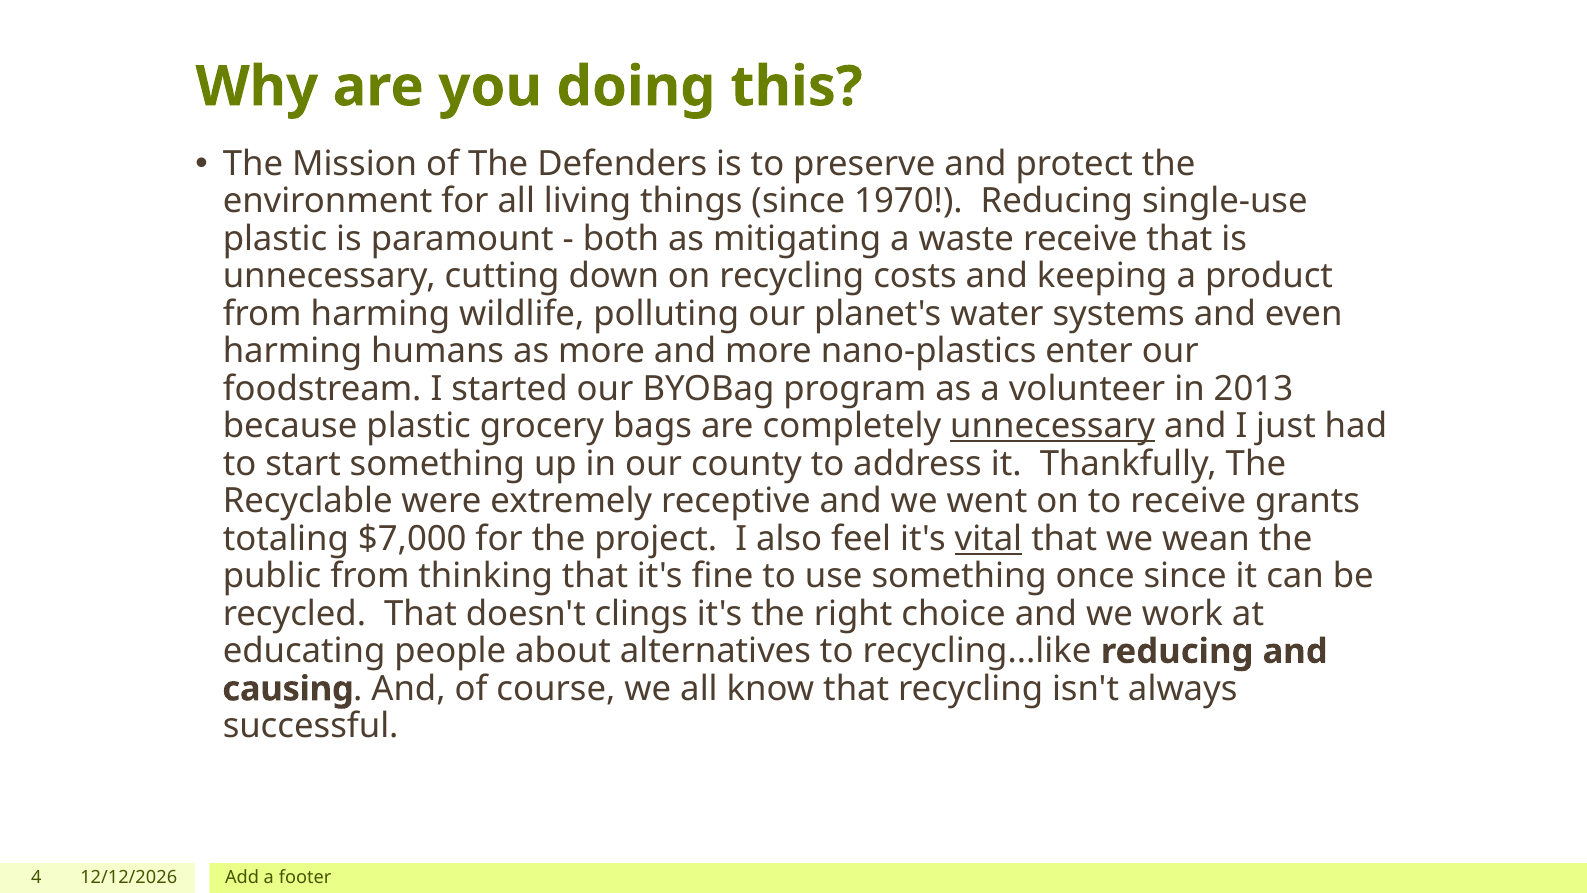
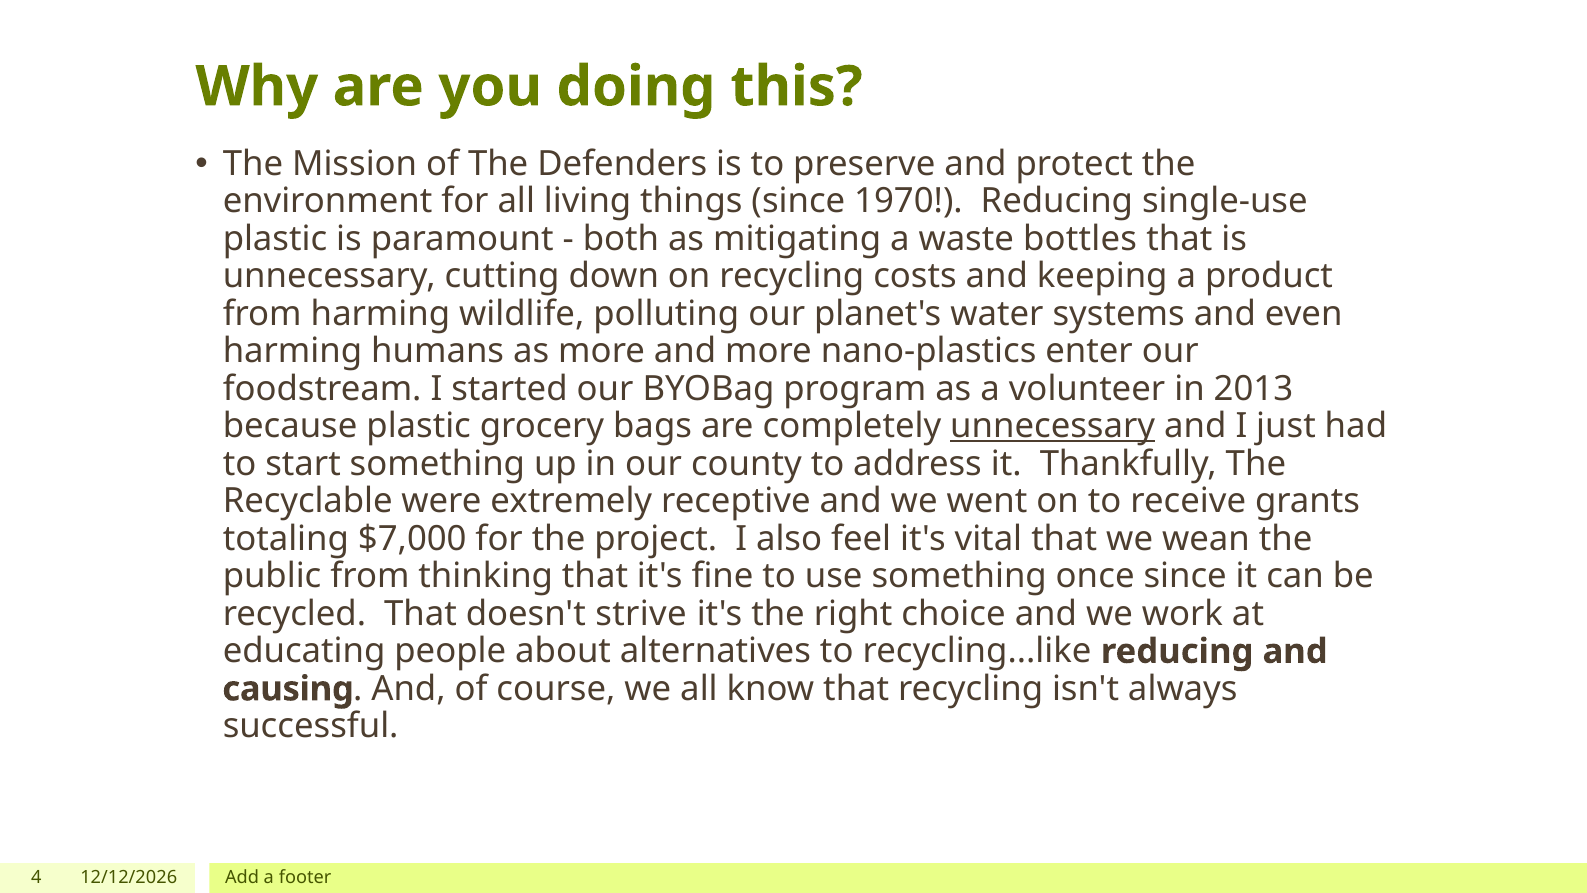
waste receive: receive -> bottles
vital underline: present -> none
clings: clings -> strive
